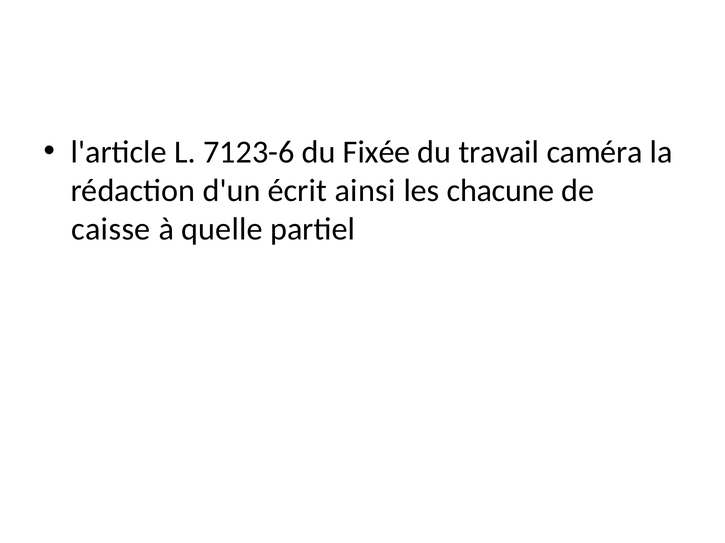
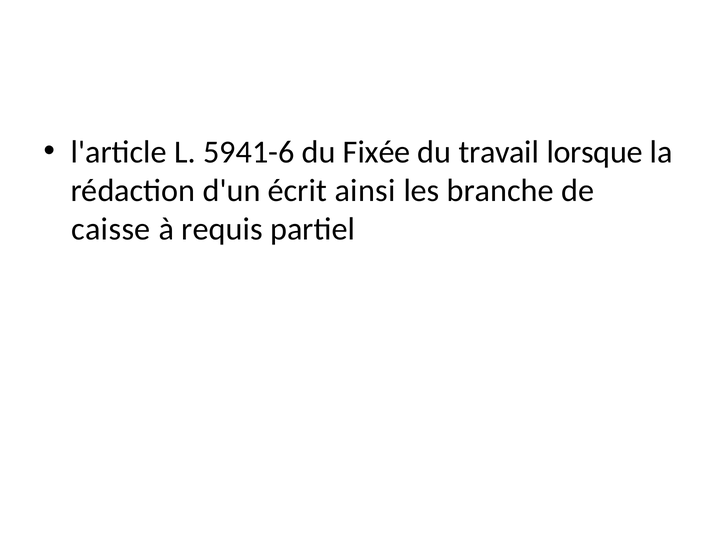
7123-6: 7123-6 -> 5941-6
caméra: caméra -> lorsque
chacune: chacune -> branche
quelle: quelle -> requis
